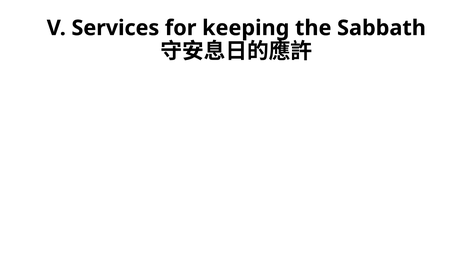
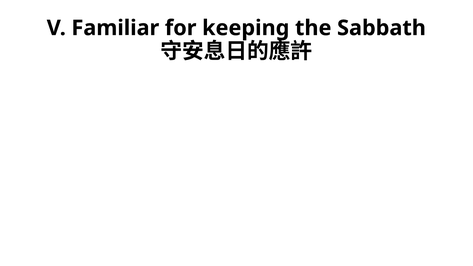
Services: Services -> Familiar
